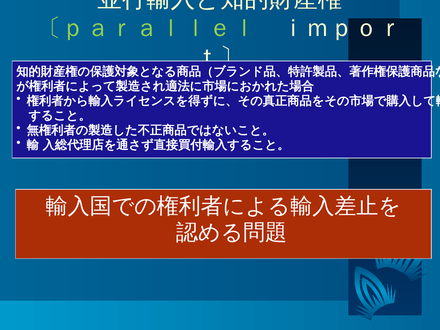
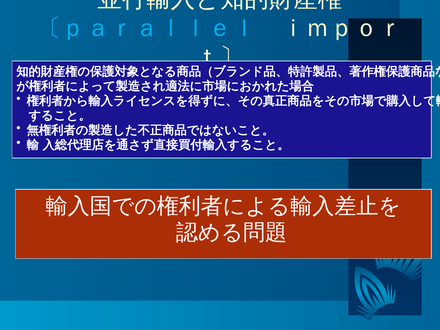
〔ｐａｒａｌｌｅｌ colour: light green -> light blue
